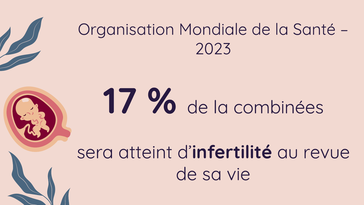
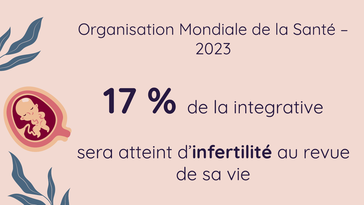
combinées: combinées -> integrative
